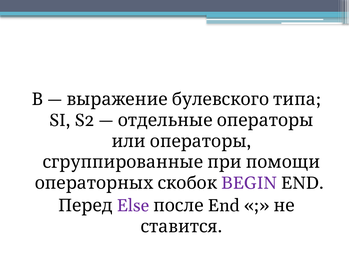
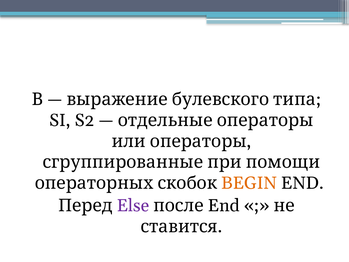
BEGIN colour: purple -> orange
